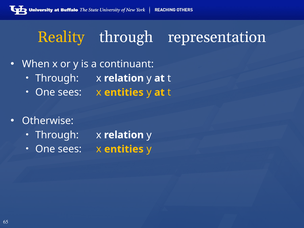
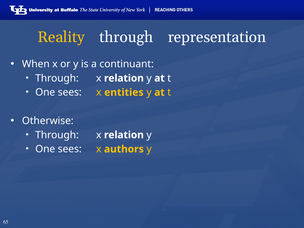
entities at (124, 149): entities -> authors
